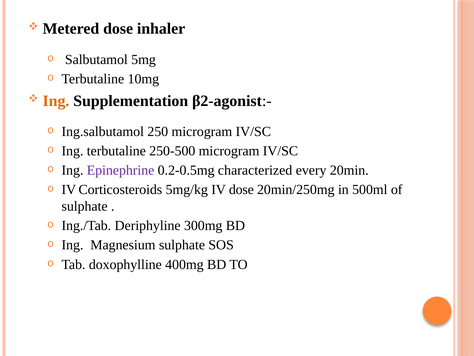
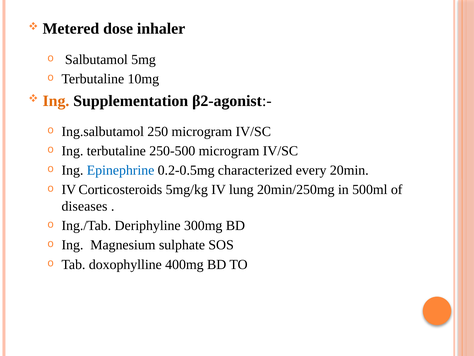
Epinephrine colour: purple -> blue
IV dose: dose -> lung
sulphate at (85, 206): sulphate -> diseases
